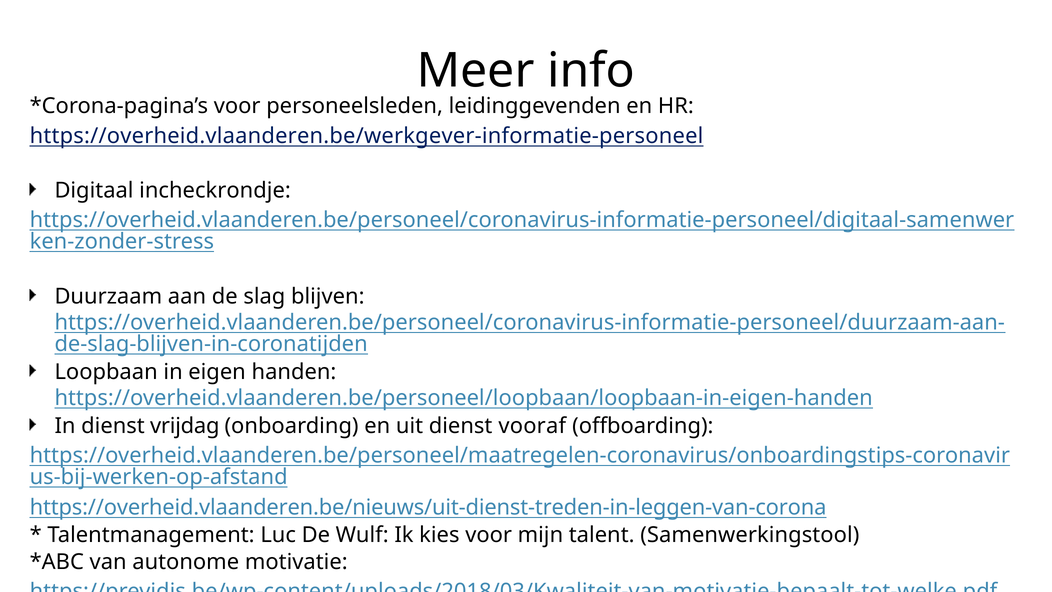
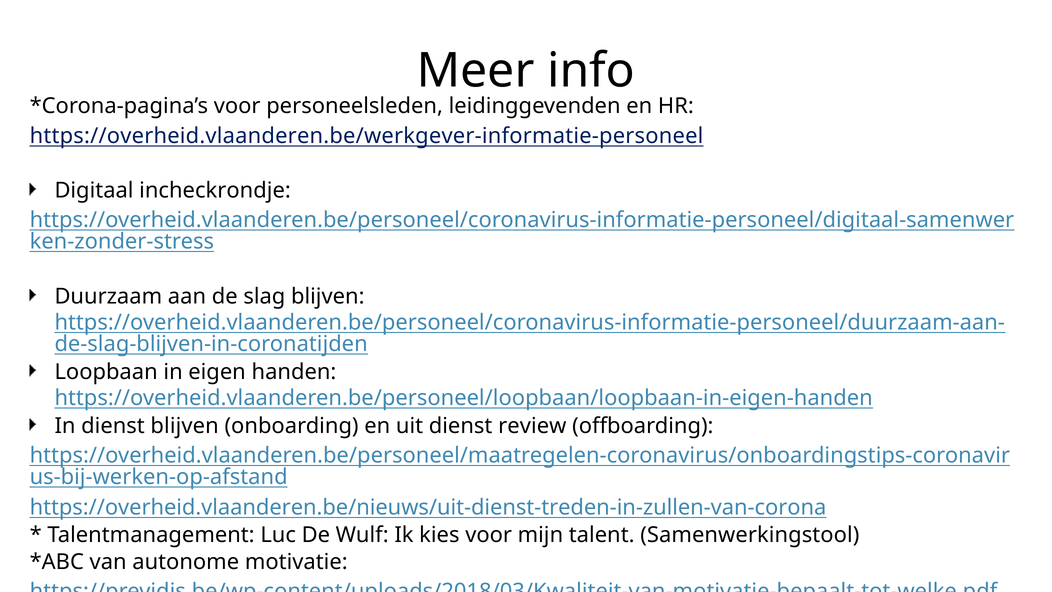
dienst vrijdag: vrijdag -> blijven
vooraf: vooraf -> review
https://overheid.vlaanderen.be/nieuws/uit-dienst-treden-in-leggen-van-corona: https://overheid.vlaanderen.be/nieuws/uit-dienst-treden-in-leggen-van-corona -> https://overheid.vlaanderen.be/nieuws/uit-dienst-treden-in-zullen-van-corona
